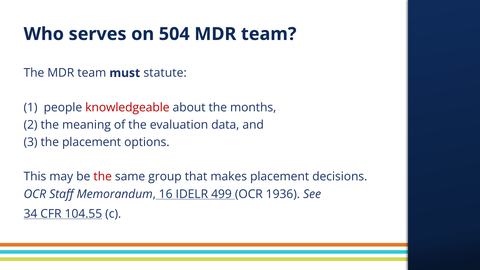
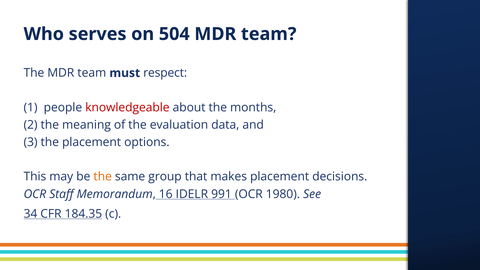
statute: statute -> respect
the at (103, 177) colour: red -> orange
499: 499 -> 991
1936: 1936 -> 1980
104.55: 104.55 -> 184.35
